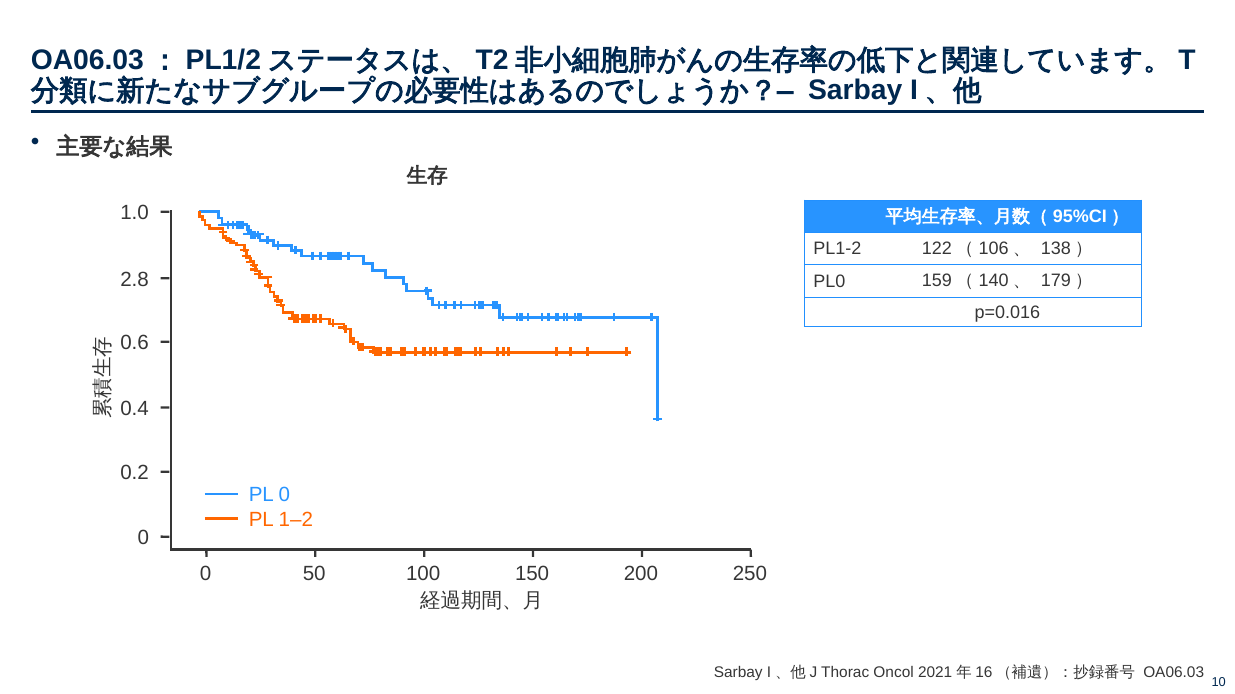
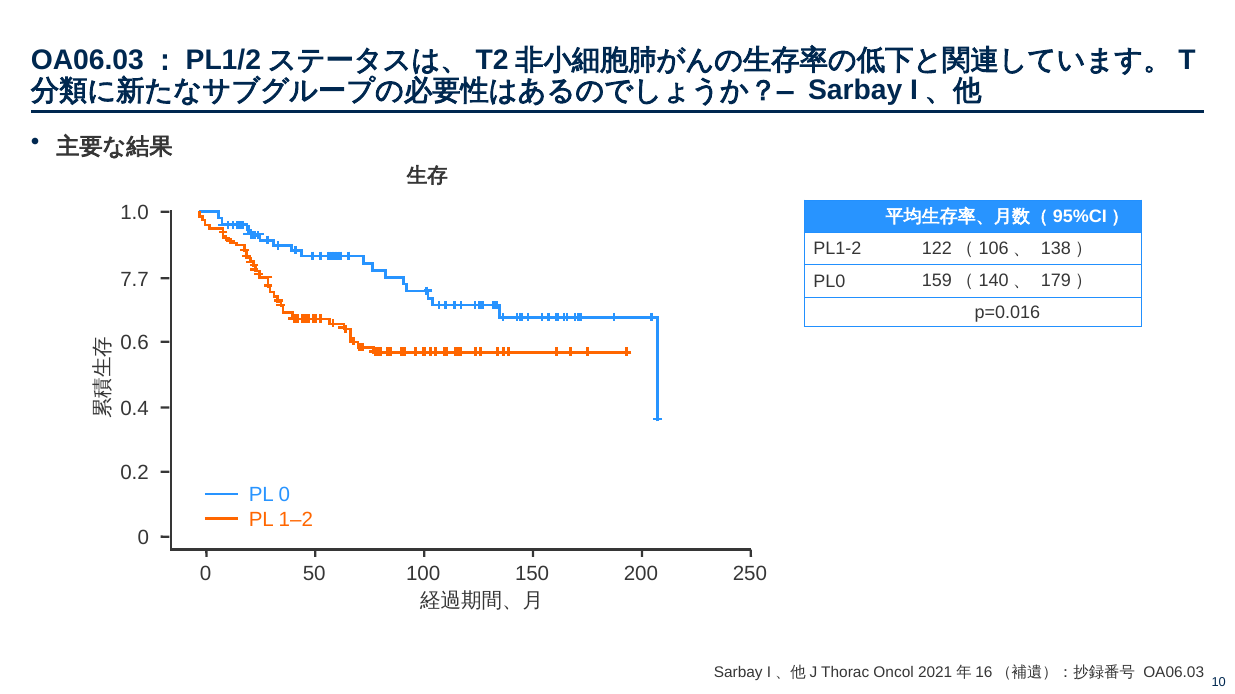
2.8: 2.8 -> 7.7
